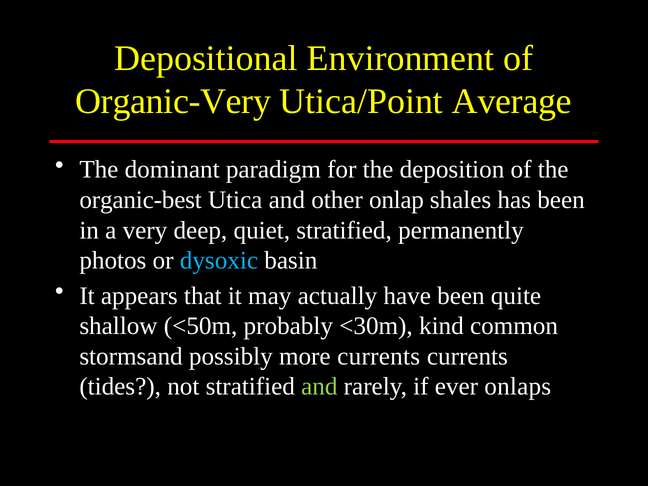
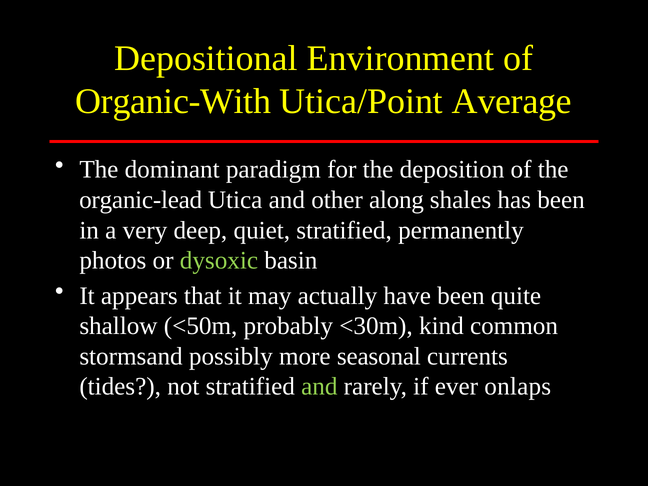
Organic-Very: Organic-Very -> Organic-With
organic-best: organic-best -> organic-lead
onlap: onlap -> along
dysoxic colour: light blue -> light green
more currents: currents -> seasonal
